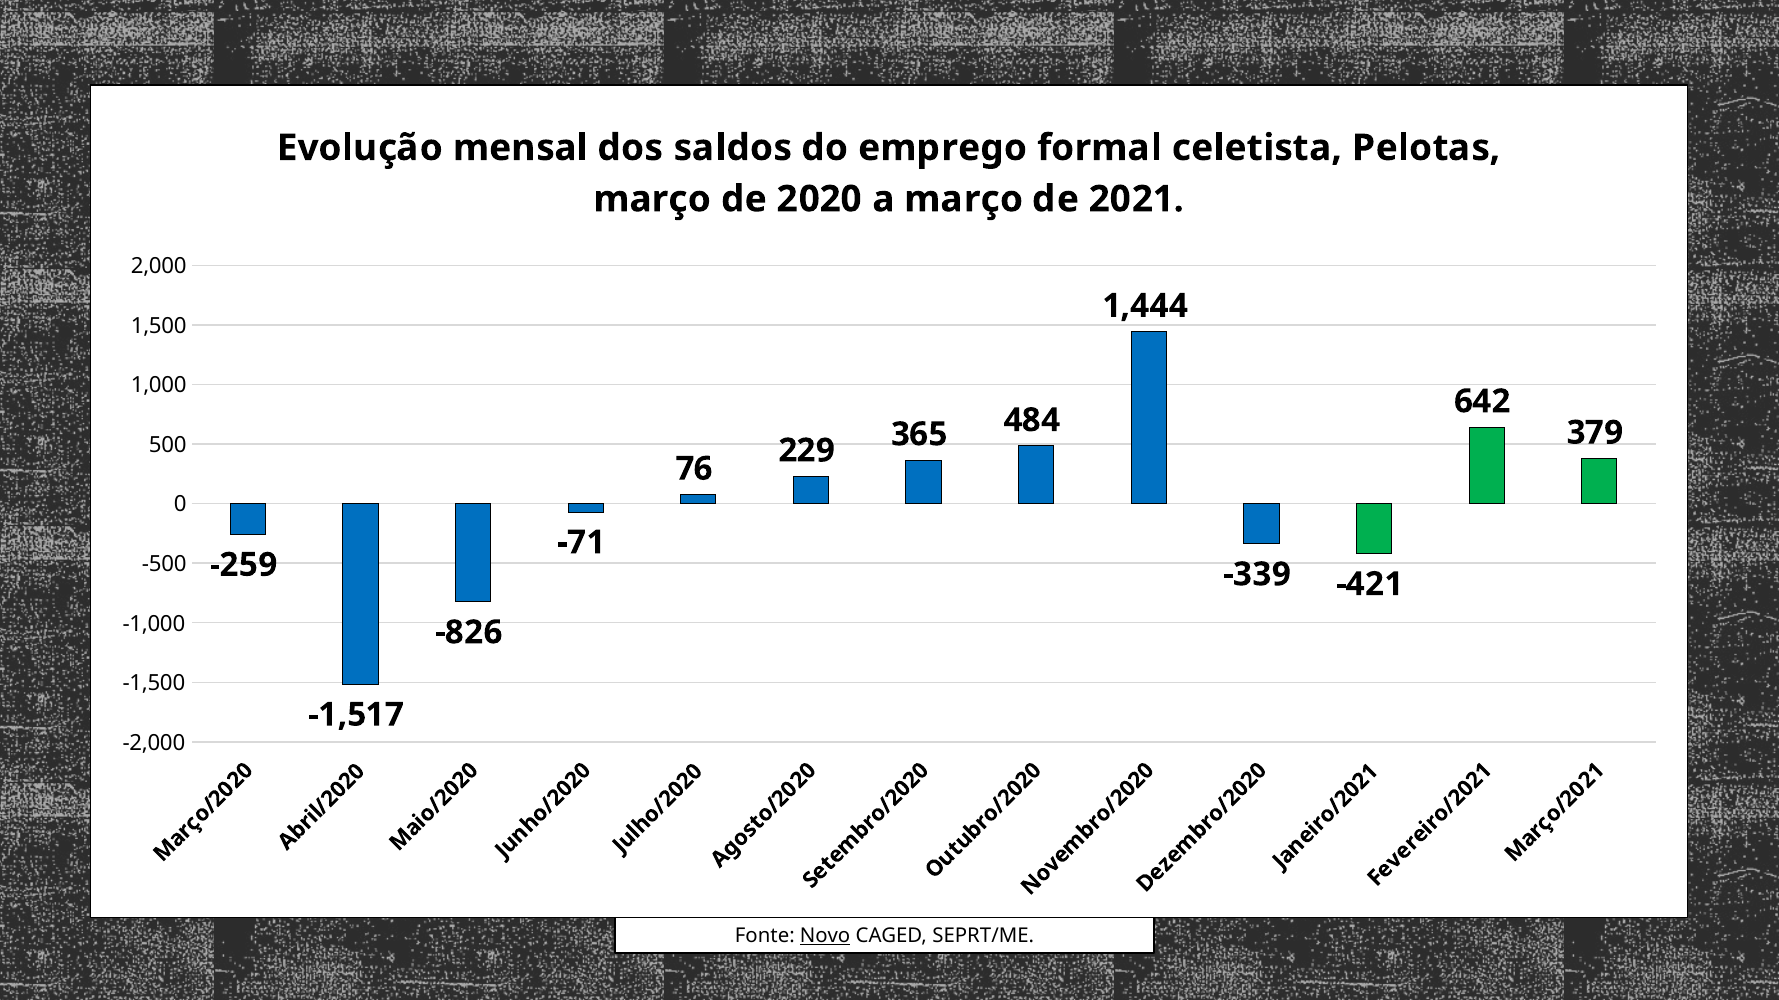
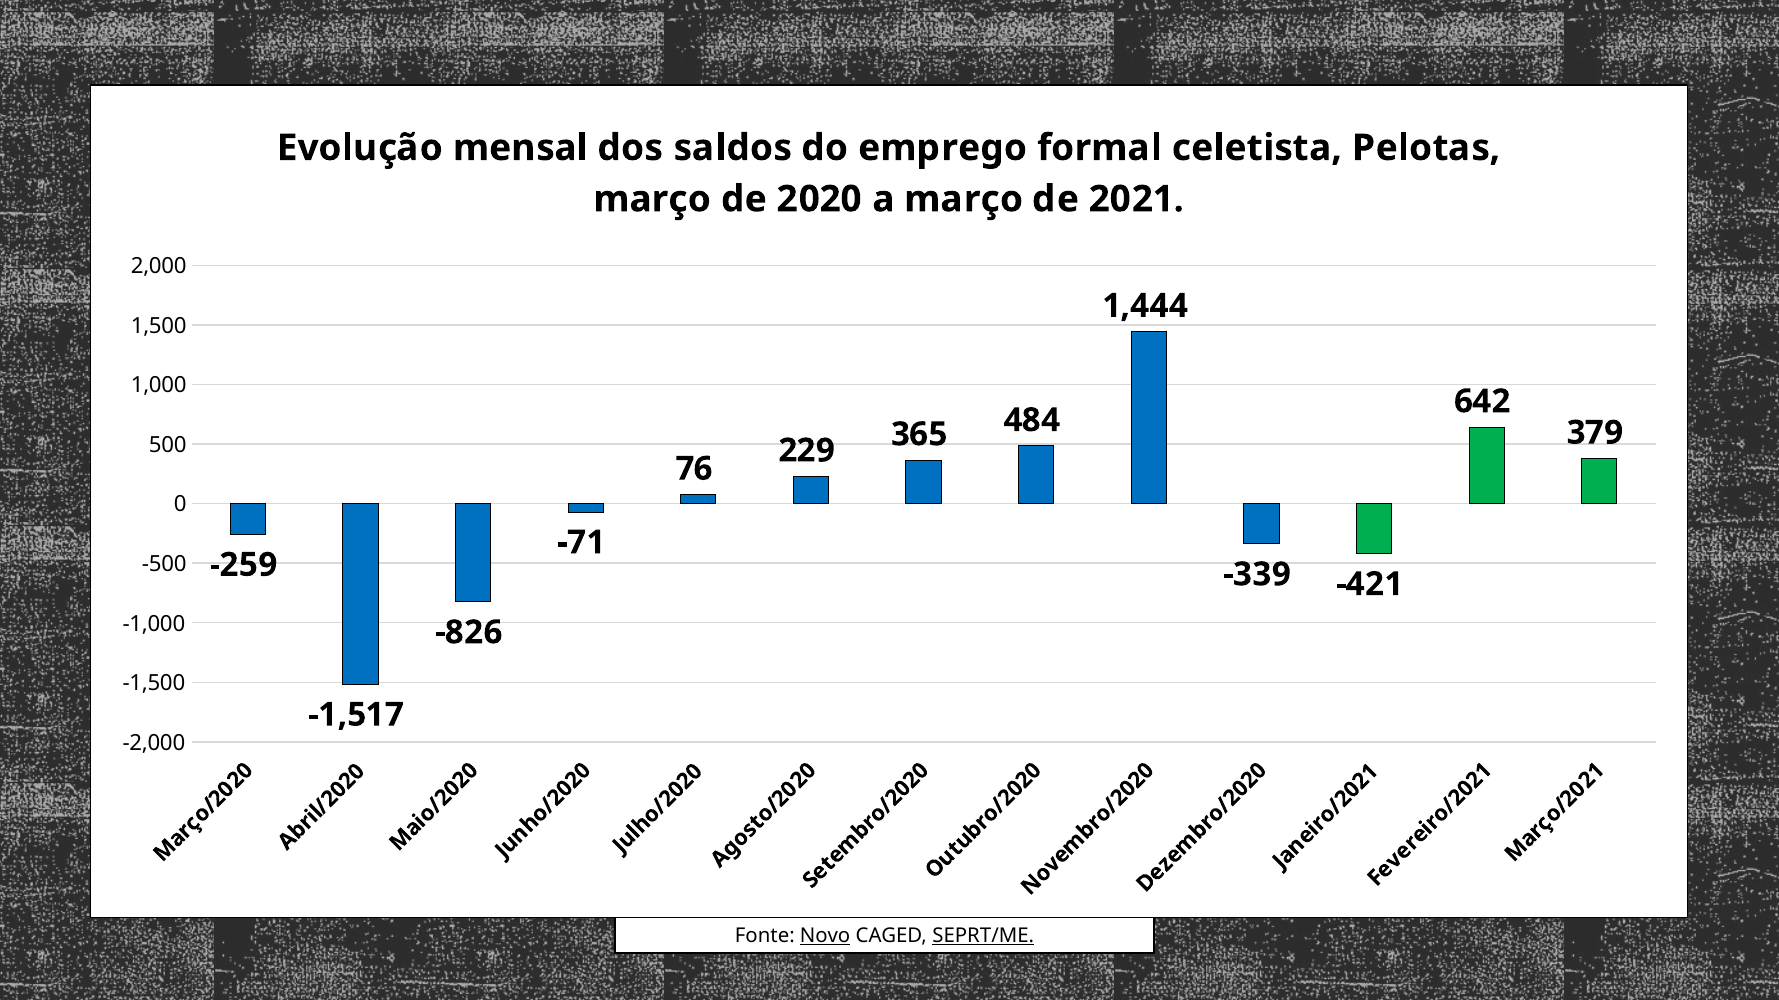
SEPRT/ME underline: none -> present
